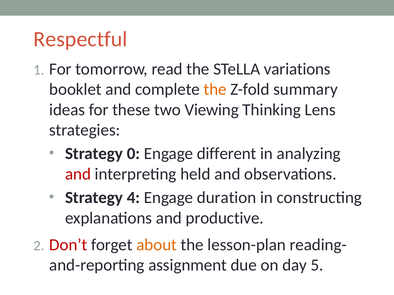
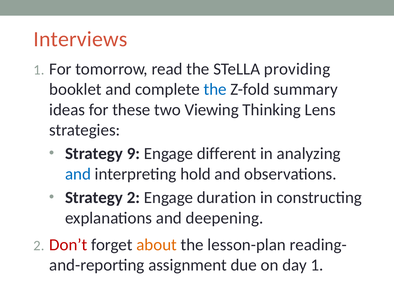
Respectful: Respectful -> Interviews
variations: variations -> providing
the at (215, 90) colour: orange -> blue
0: 0 -> 9
and at (78, 174) colour: red -> blue
held: held -> hold
Strategy 4: 4 -> 2
productive: productive -> deepening
day 5: 5 -> 1
